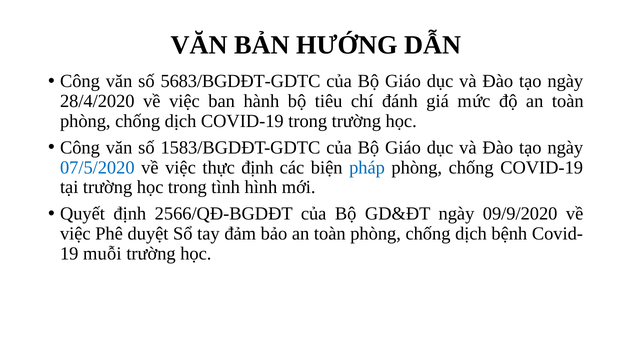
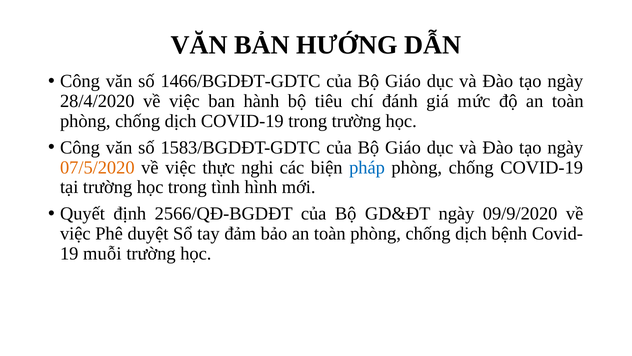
5683/BGDĐT-GDTC: 5683/BGDĐT-GDTC -> 1466/BGDĐT-GDTC
07/5/2020 colour: blue -> orange
thực định: định -> nghi
